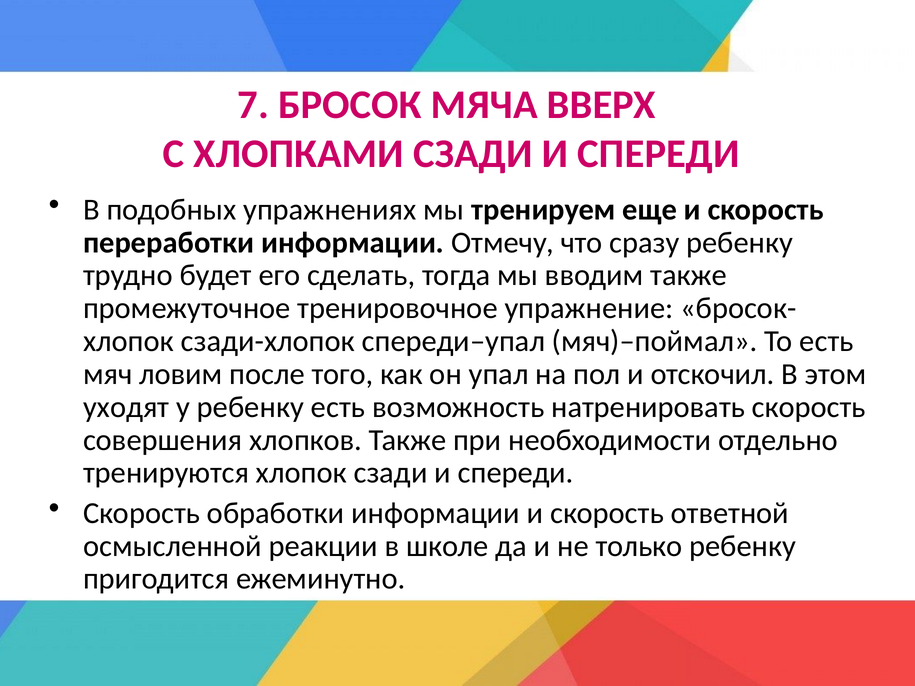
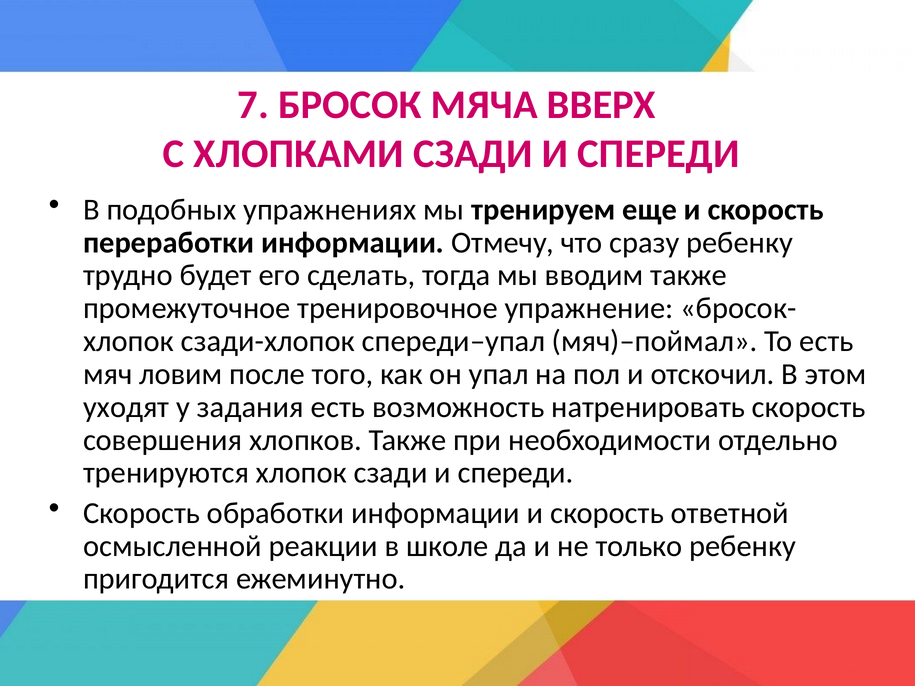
у ребенку: ребенку -> задания
